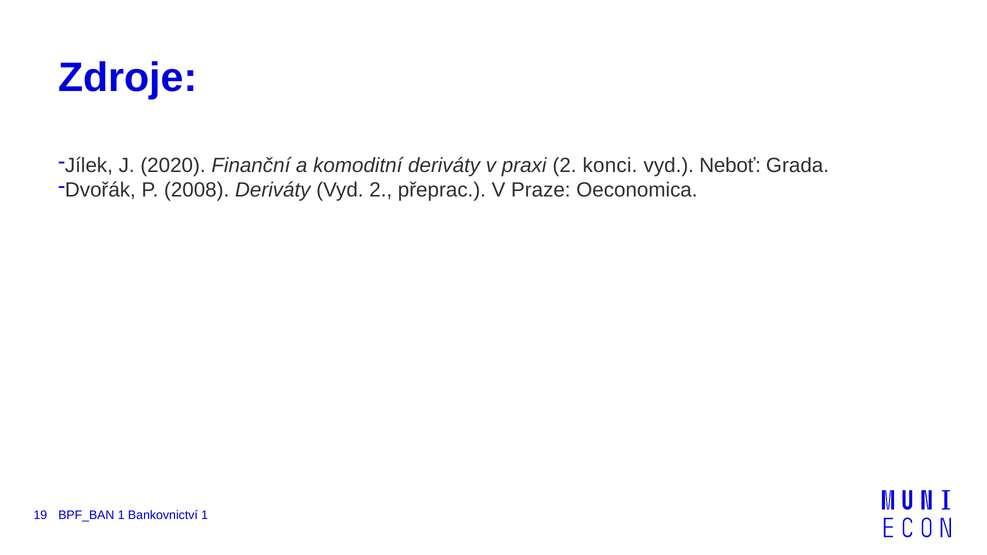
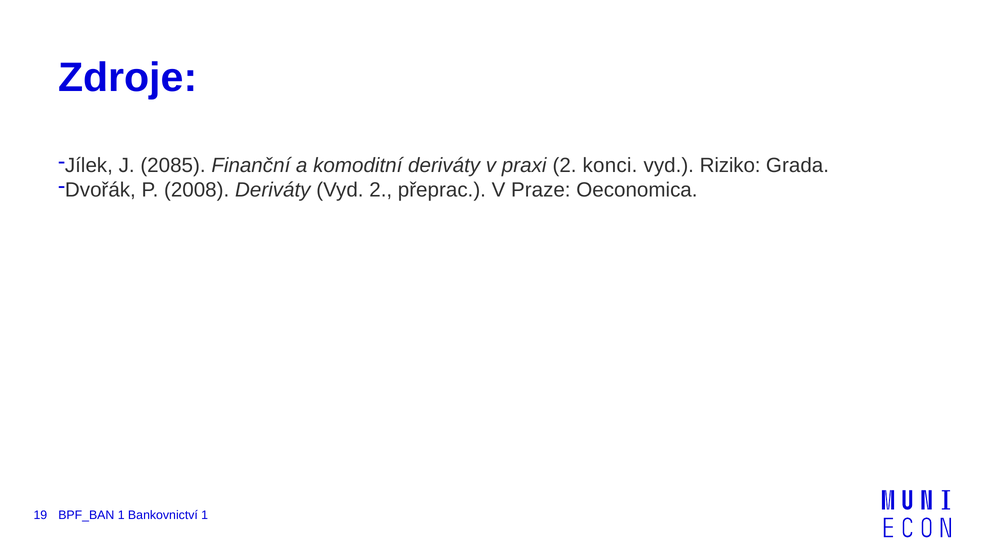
2020: 2020 -> 2085
Neboť: Neboť -> Riziko
